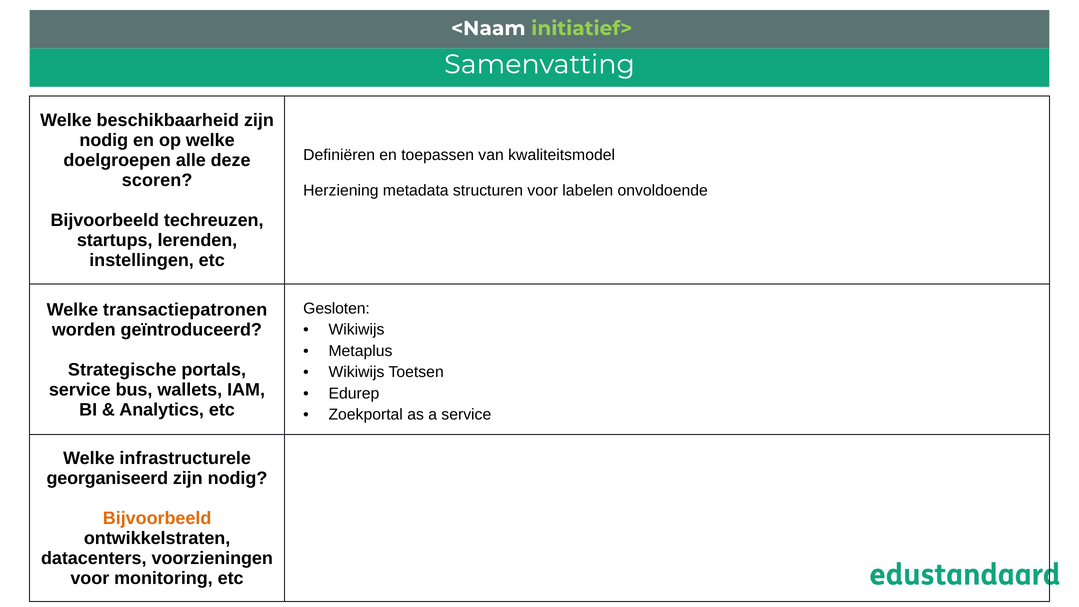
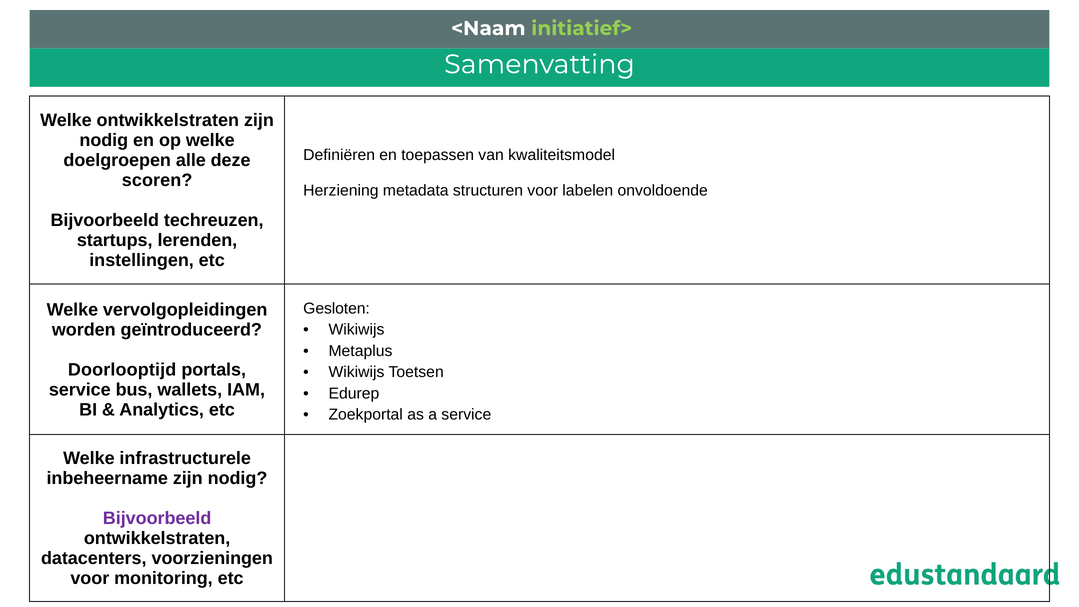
Welke beschikbaarheid: beschikbaarheid -> ontwikkelstraten
transactiepatronen: transactiepatronen -> vervolgopleidingen
Strategische: Strategische -> Doorlooptijd
georganiseerd: georganiseerd -> inbeheername
Bijvoorbeeld at (157, 518) colour: orange -> purple
